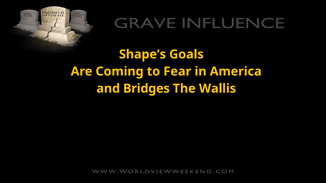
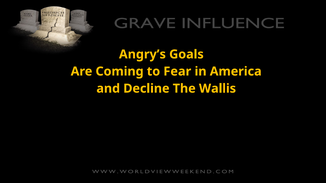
Shape’s: Shape’s -> Angry’s
Bridges: Bridges -> Decline
